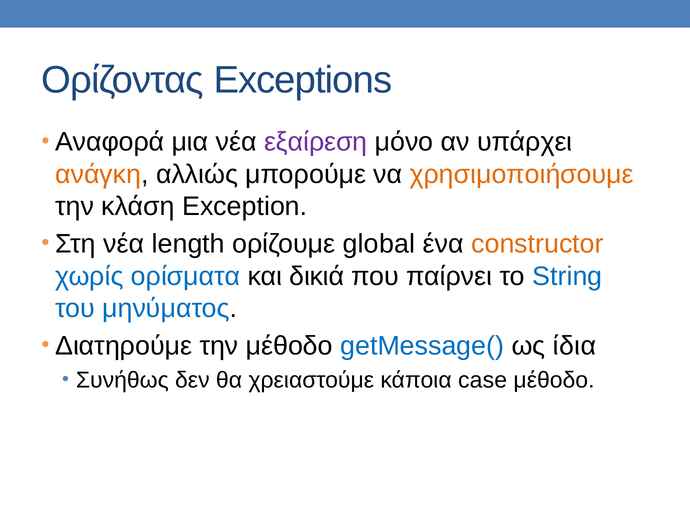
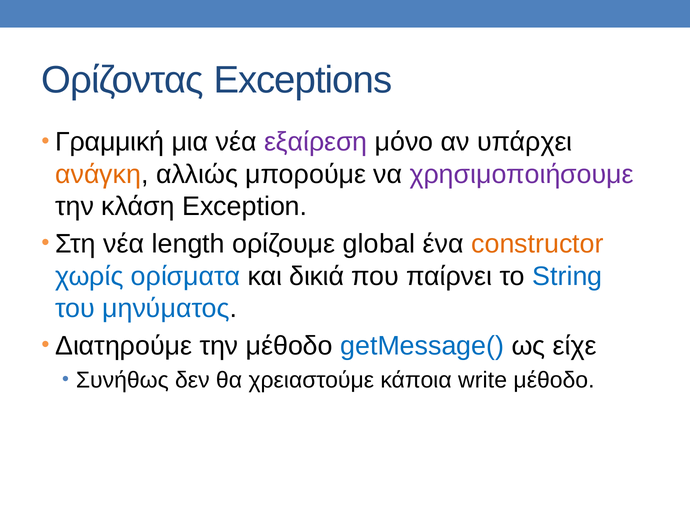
Αναφορά: Αναφορά -> Γραμμική
χρησιμοποιήσουμε colour: orange -> purple
ίδια: ίδια -> είχε
case: case -> write
